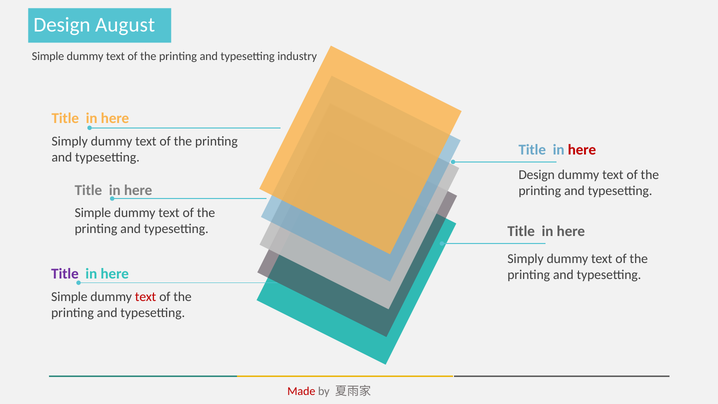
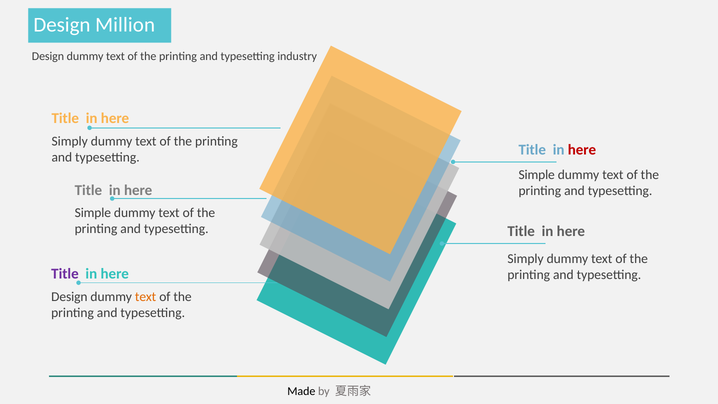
August: August -> Million
Simple at (48, 56): Simple -> Design
Design at (537, 175): Design -> Simple
Simple at (69, 297): Simple -> Design
text at (146, 297) colour: red -> orange
Made colour: red -> black
